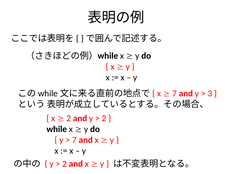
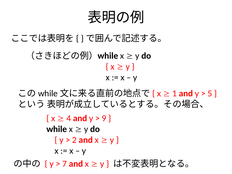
7 at (174, 93): 7 -> 1
3: 3 -> 5
2 at (69, 118): 2 -> 4
2 at (104, 118): 2 -> 9
7 at (74, 140): 7 -> 2
2 at (65, 164): 2 -> 7
